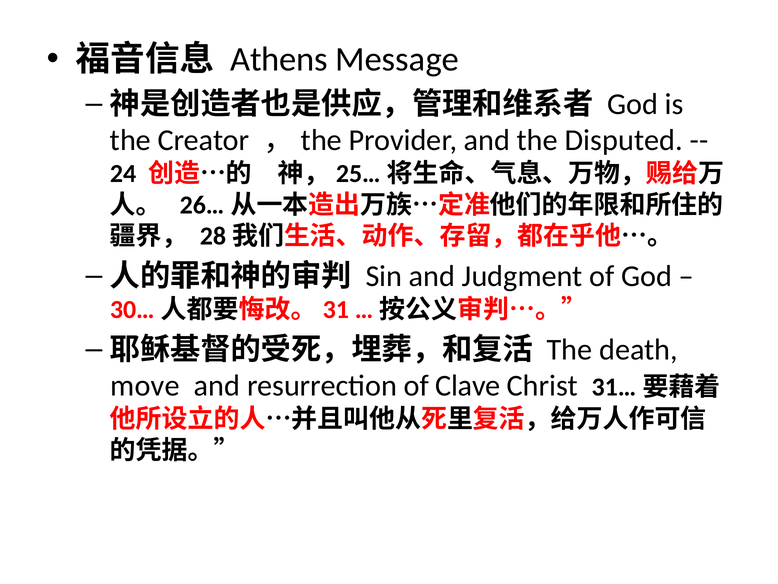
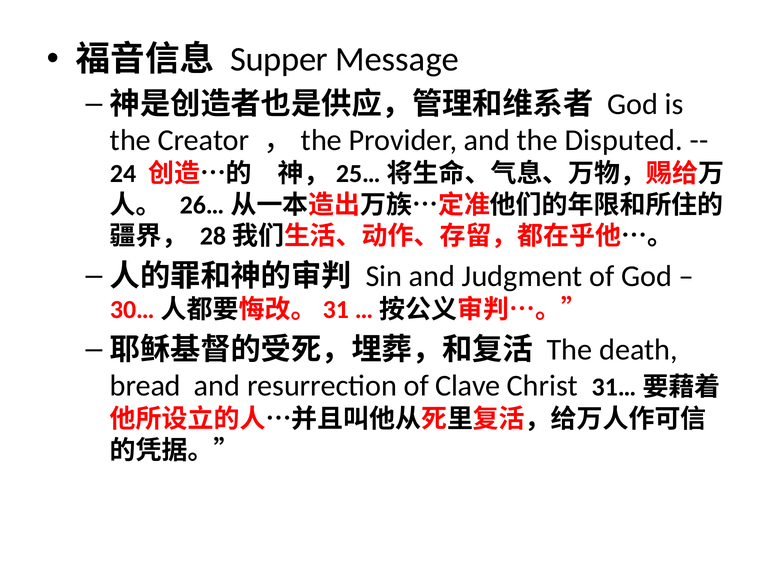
Athens: Athens -> Supper
move: move -> bread
